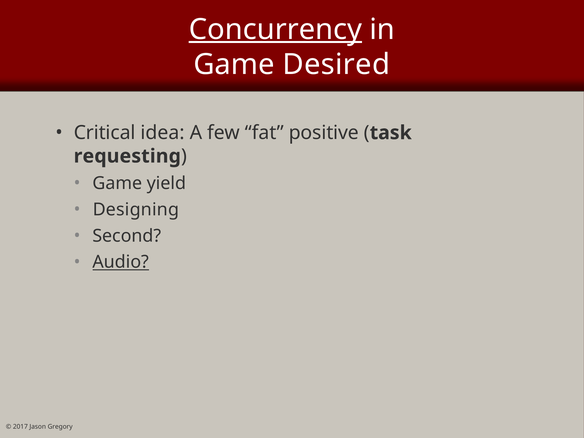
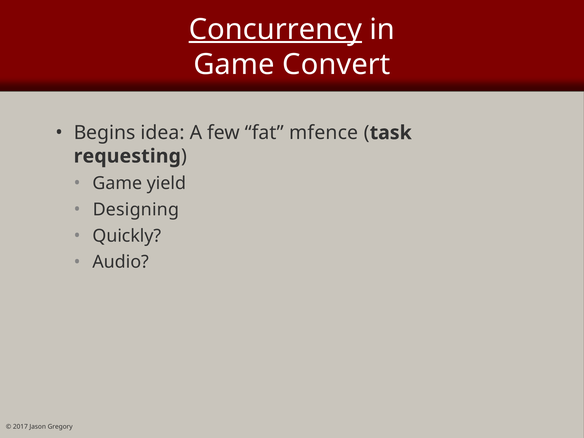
Desired: Desired -> Convert
Critical: Critical -> Begins
positive: positive -> mfence
Second: Second -> Quickly
Audio underline: present -> none
